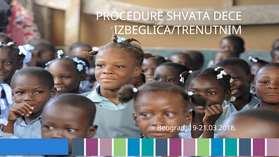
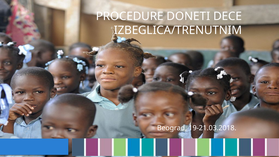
SHVATA: SHVATA -> DONETI
